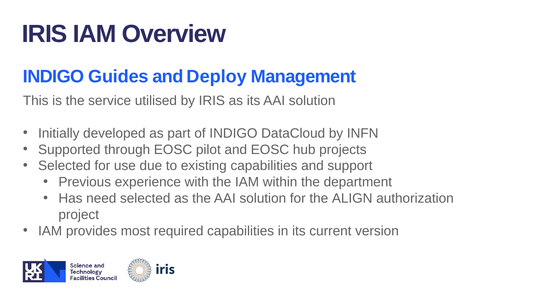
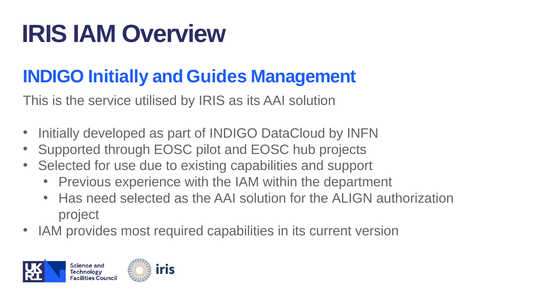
INDIGO Guides: Guides -> Initially
Deploy: Deploy -> Guides
